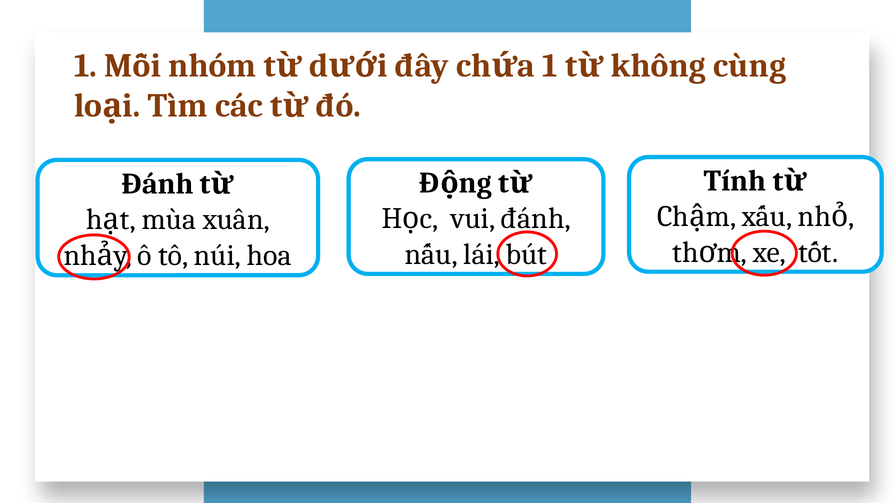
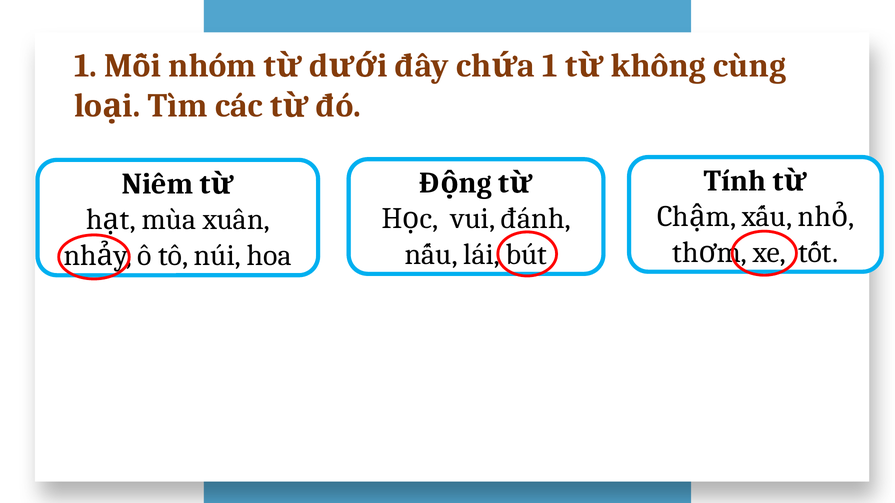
Đánh at (158, 184): Đánh -> Niềm
